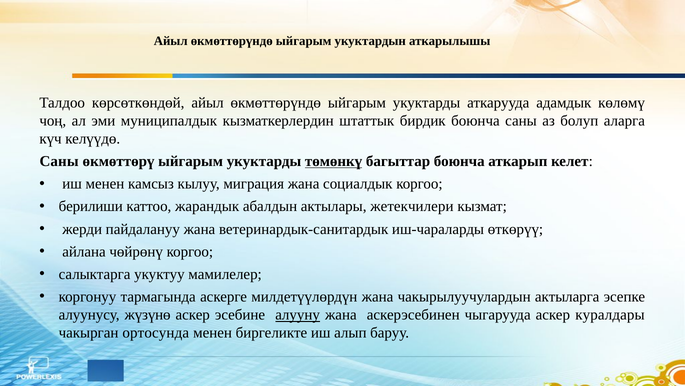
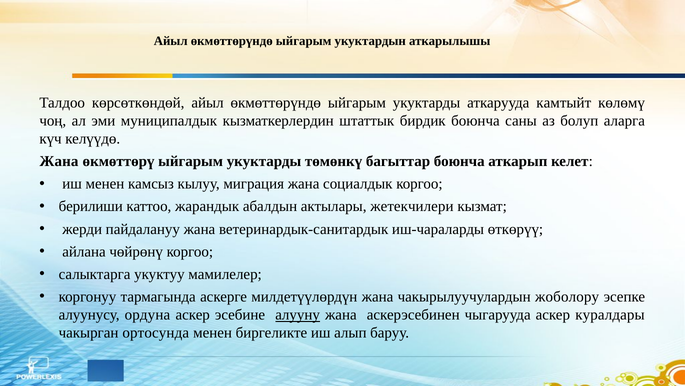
адамдык: адамдык -> камтыйт
Саны at (59, 161): Саны -> Жана
төмөнкү underline: present -> none
актыларга: актыларга -> жоболору
жүзүнө: жүзүнө -> ордуна
